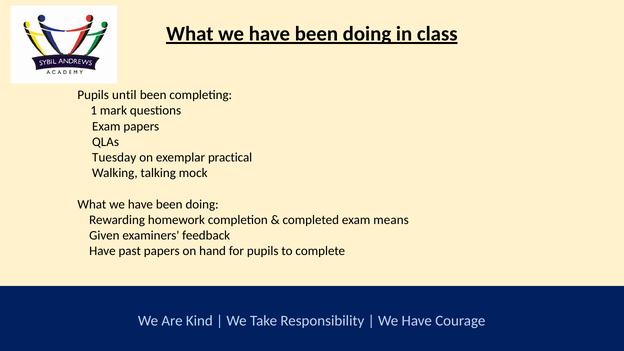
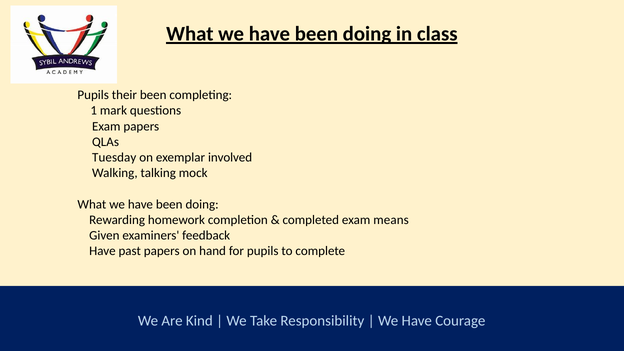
until: until -> their
practical: practical -> involved
